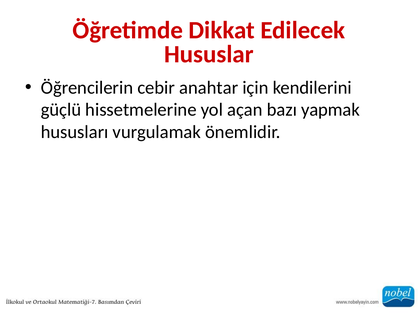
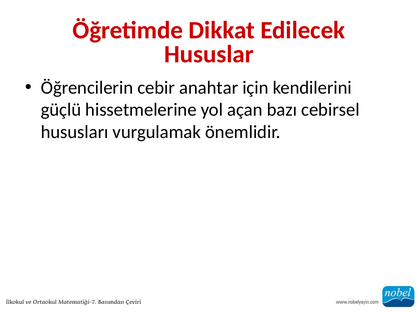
yapmak: yapmak -> cebirsel
